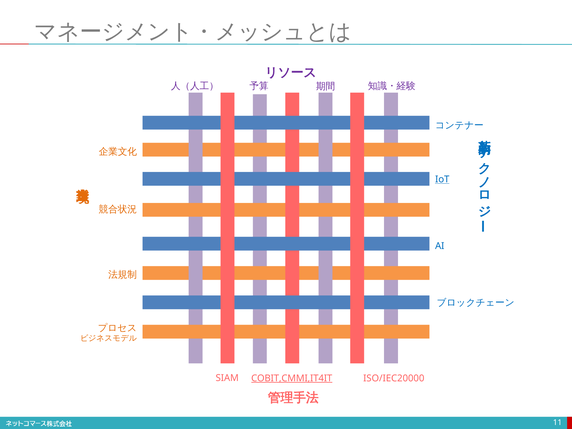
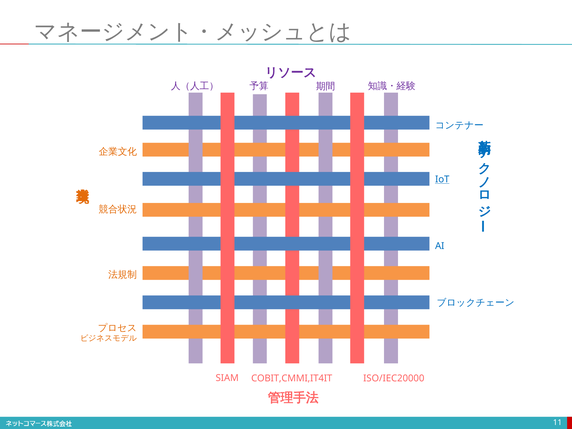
COBIT,CMMI,IT4IT underline: present -> none
